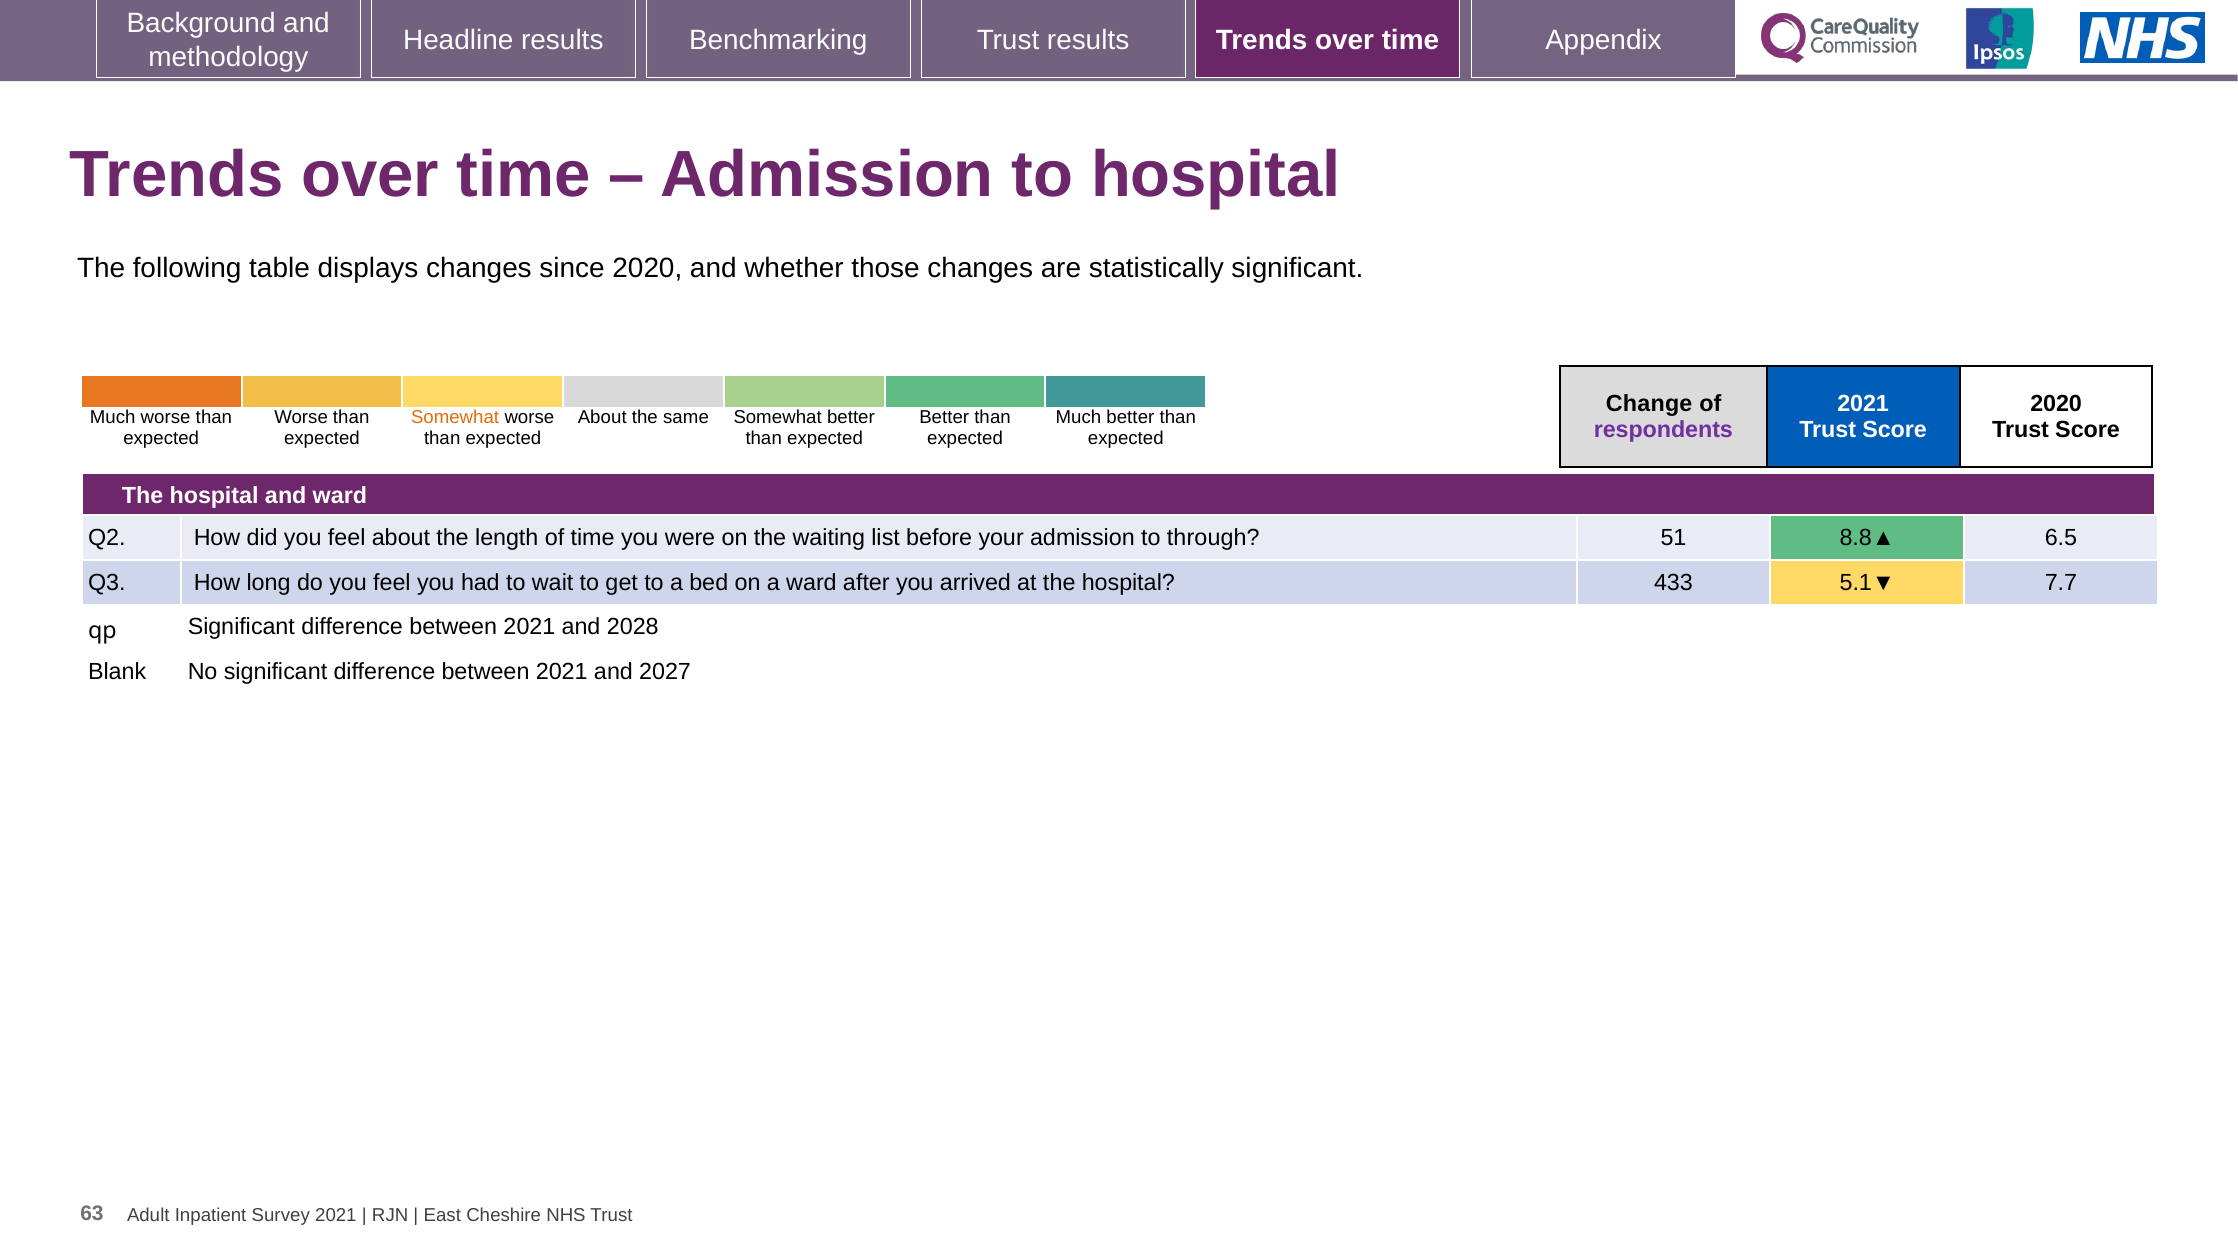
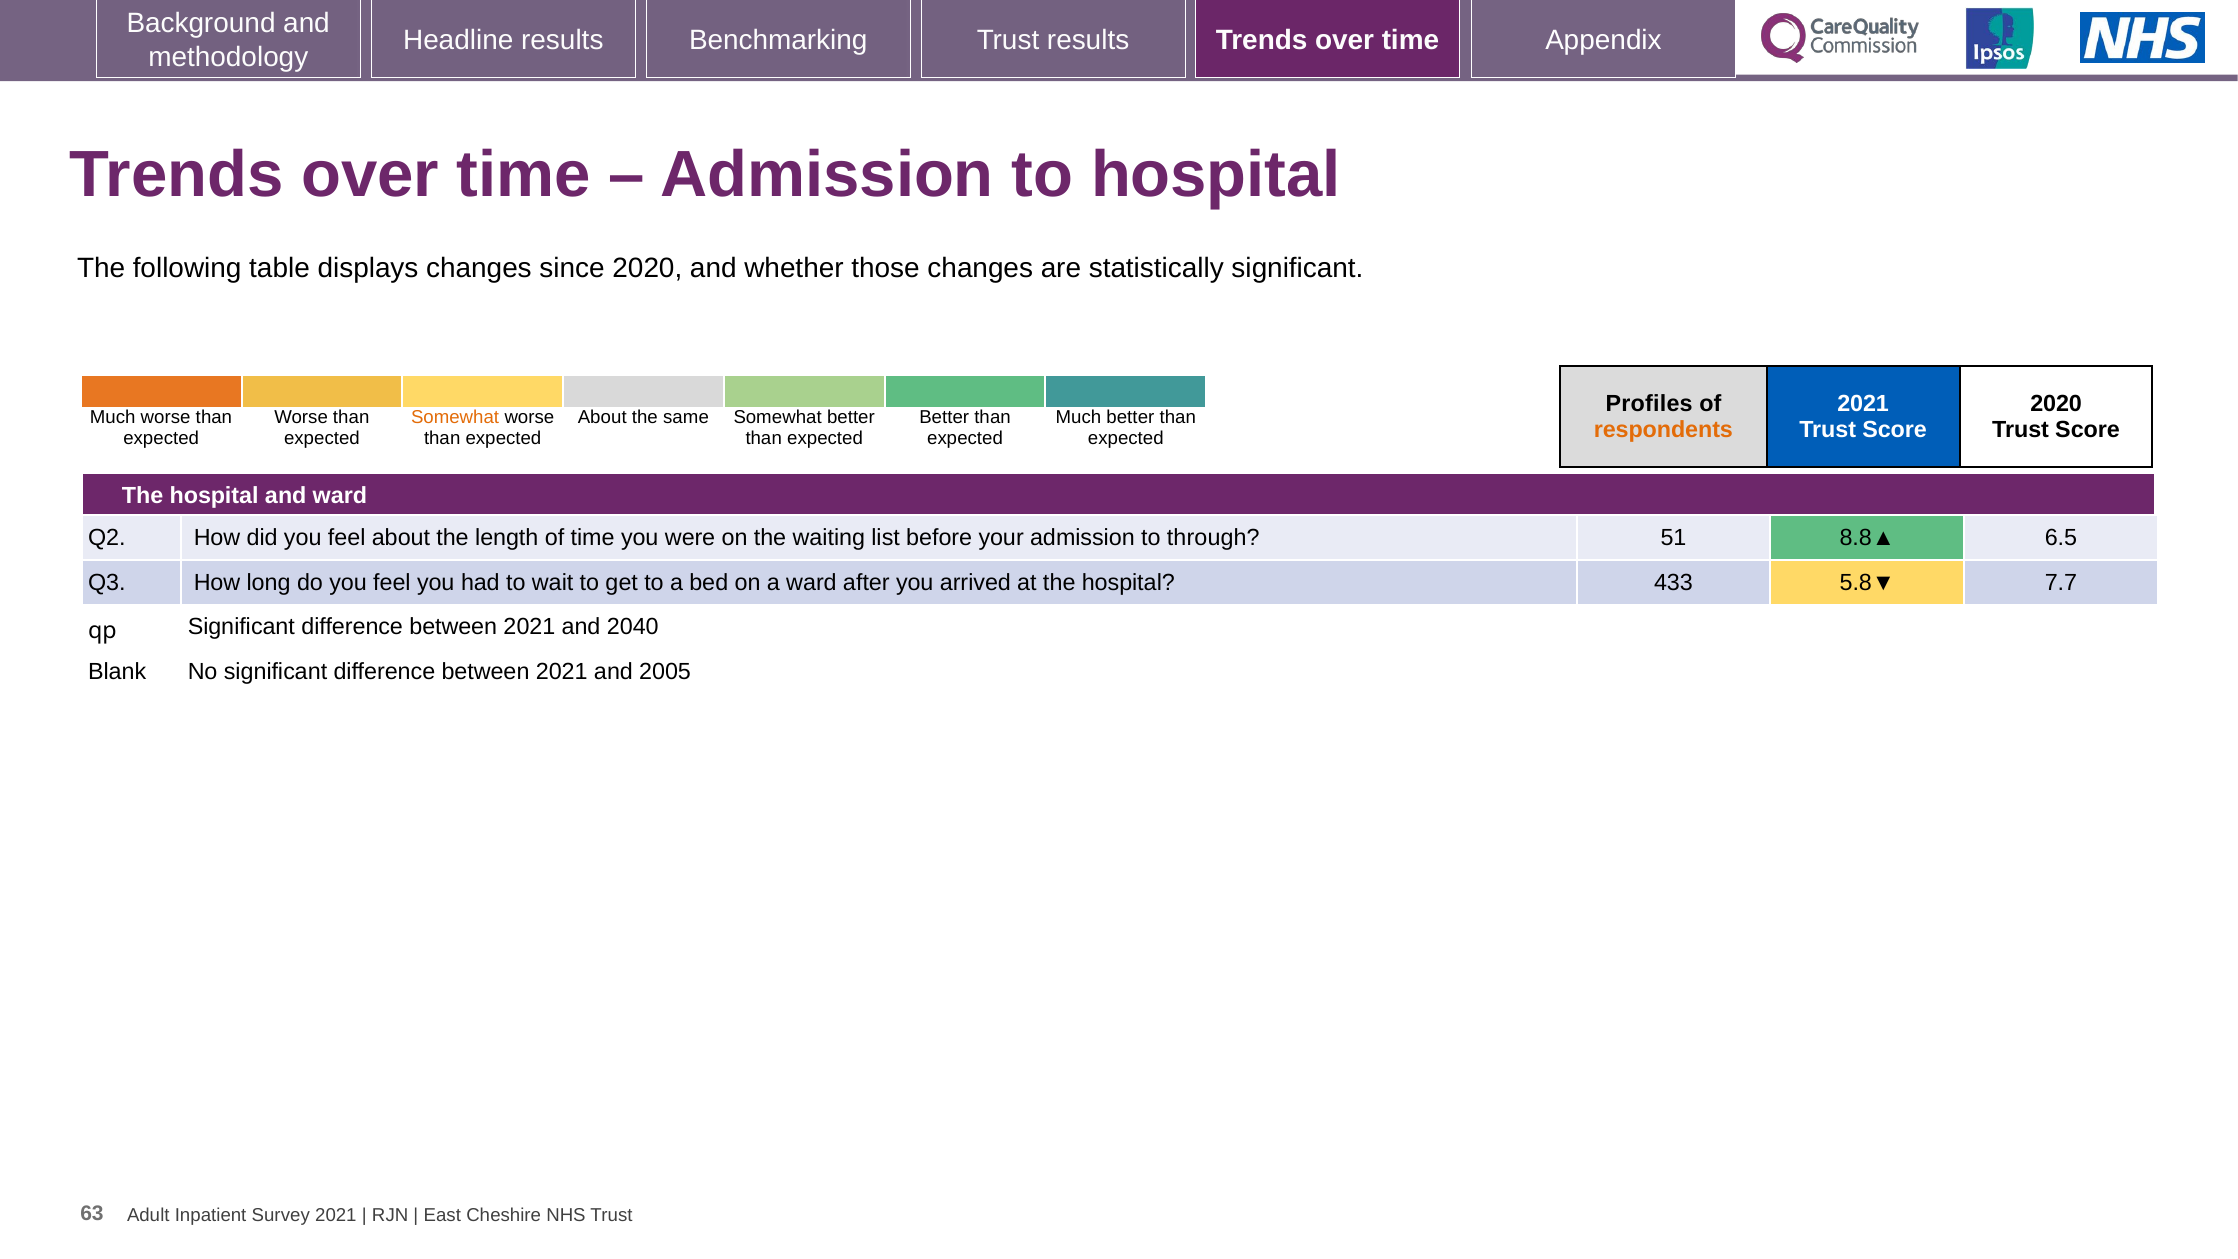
Change: Change -> Profiles
respondents colour: purple -> orange
5.1▼: 5.1▼ -> 5.8▼
2028: 2028 -> 2040
2027: 2027 -> 2005
